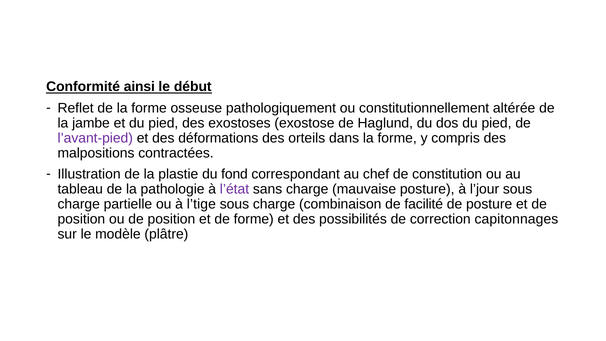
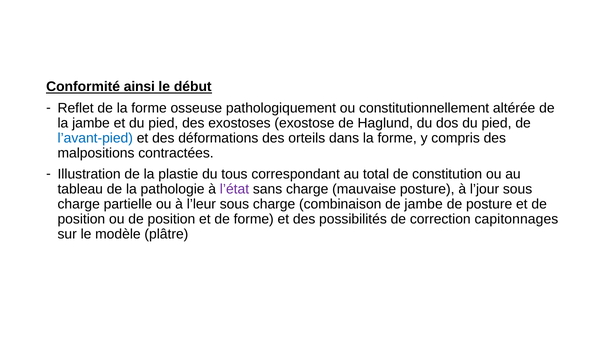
l’avant-pied colour: purple -> blue
fond: fond -> tous
chef: chef -> total
l’tige: l’tige -> l’leur
de facilité: facilité -> jambe
